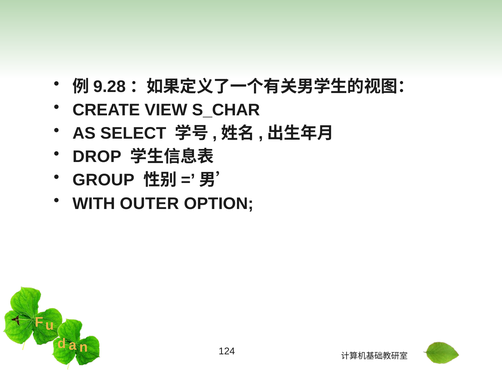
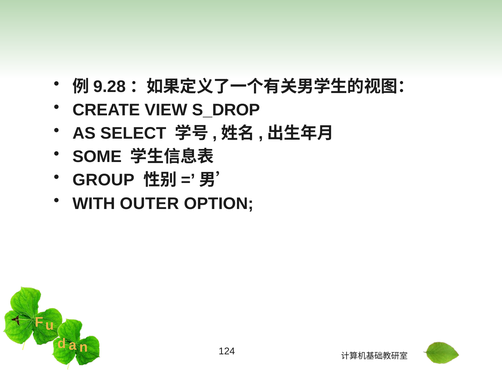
S_CHAR: S_CHAR -> S_DROP
DROP: DROP -> SOME
